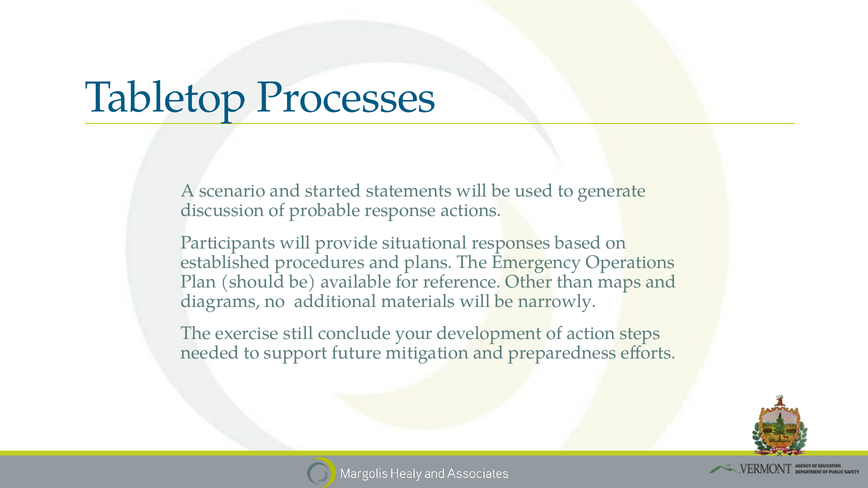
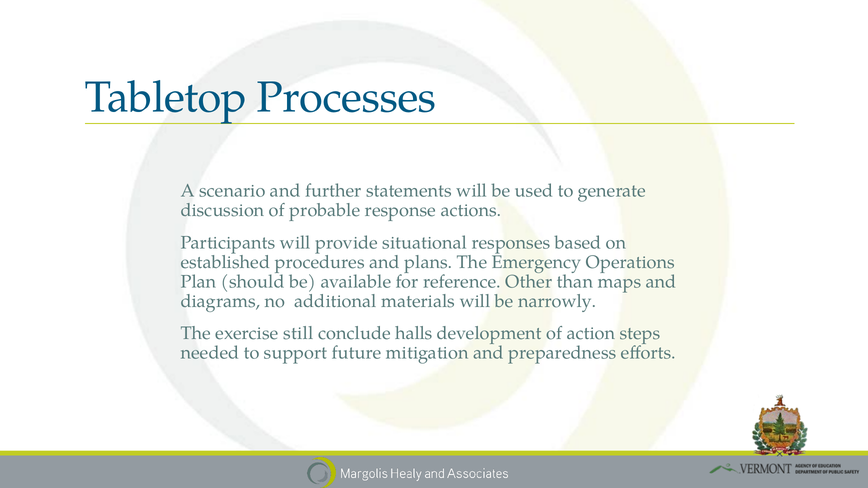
started: started -> further
your: your -> halls
